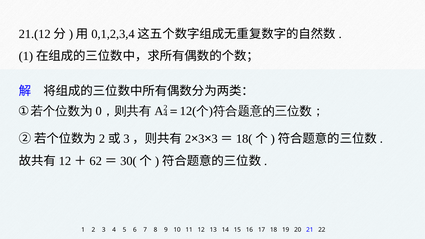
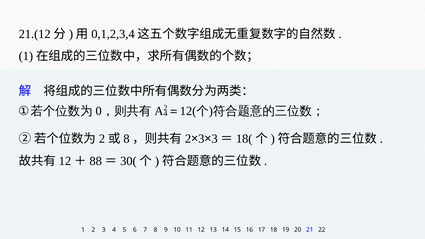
3 at (126, 139): 3 -> 8
62: 62 -> 88
